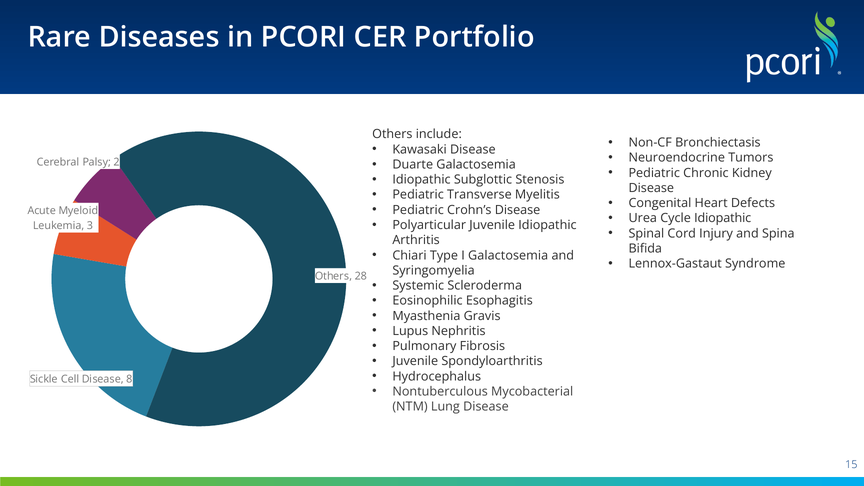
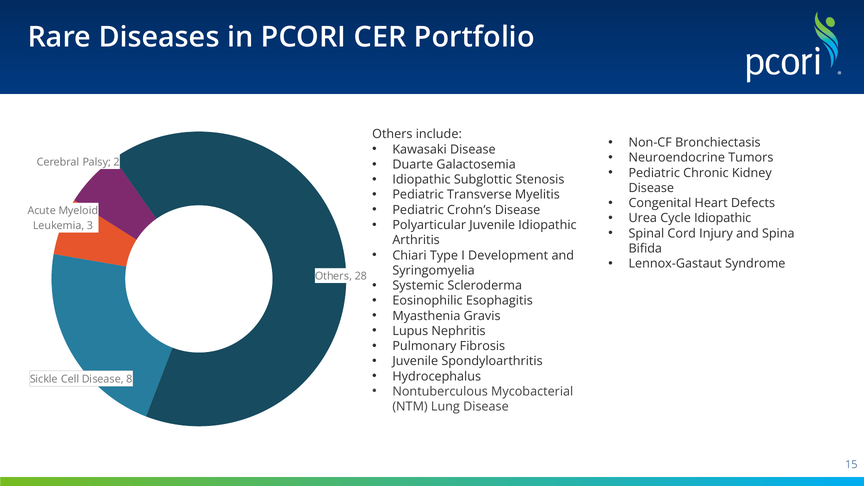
I Galactosemia: Galactosemia -> Development
